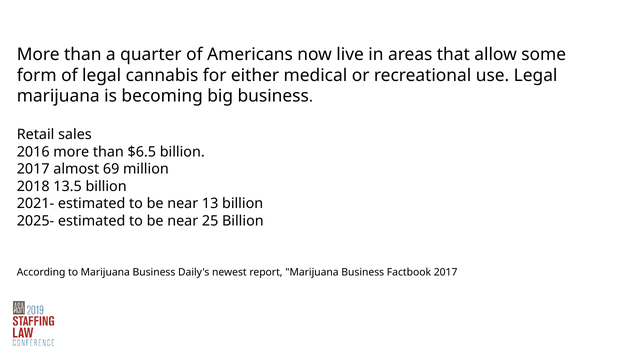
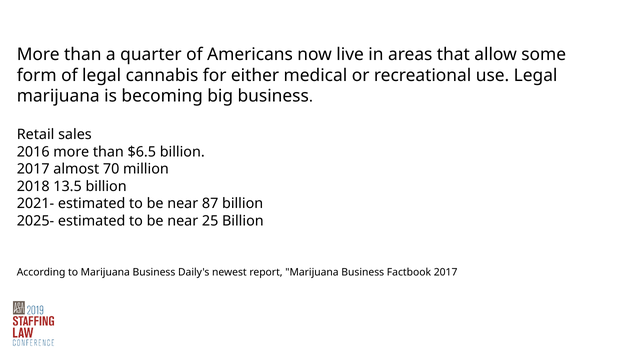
69: 69 -> 70
13: 13 -> 87
